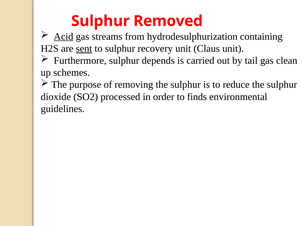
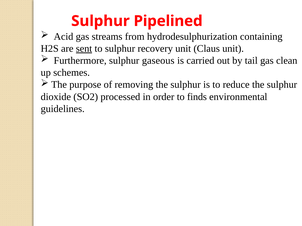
Removed: Removed -> Pipelined
Acid underline: present -> none
depends: depends -> gaseous
